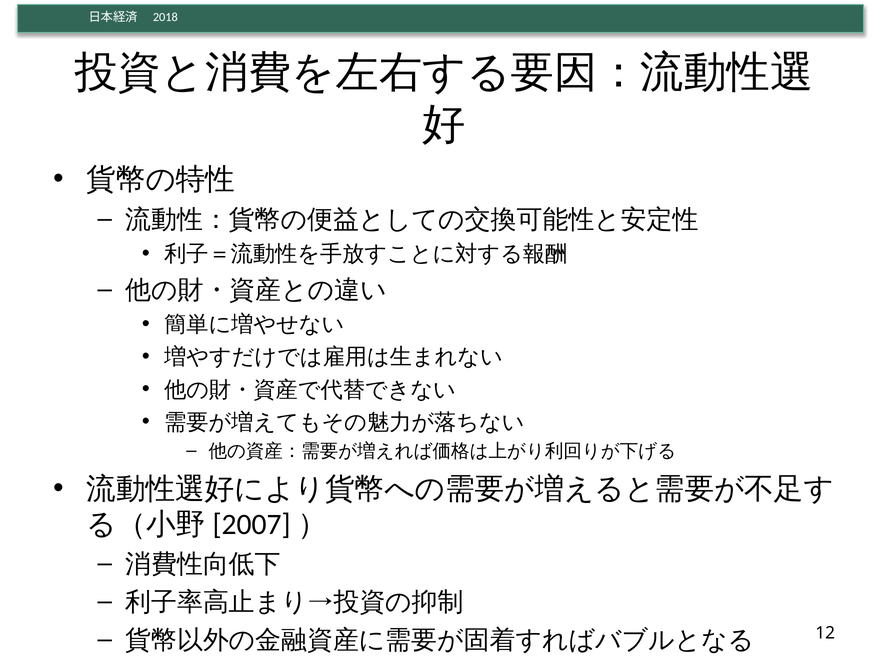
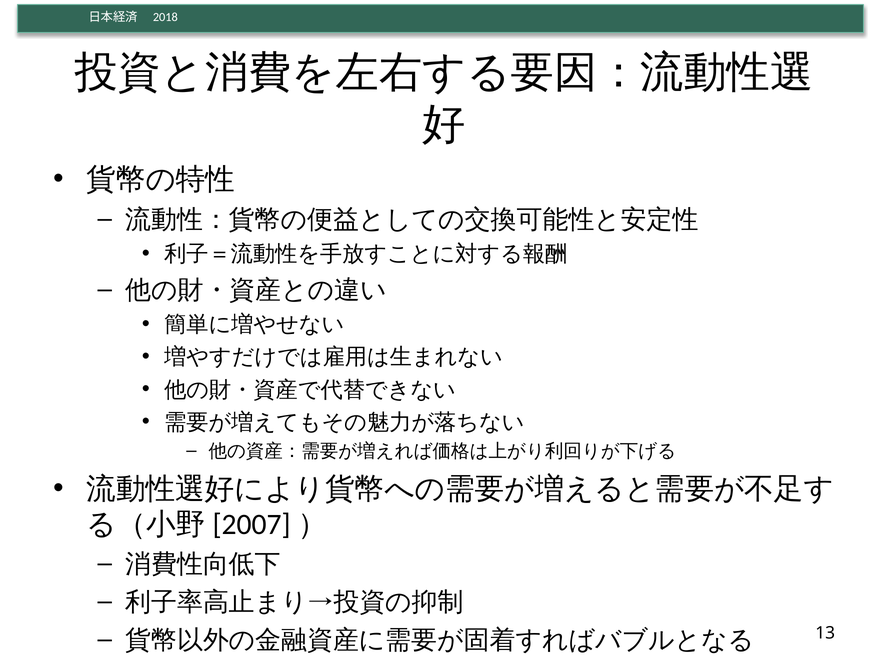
12: 12 -> 13
